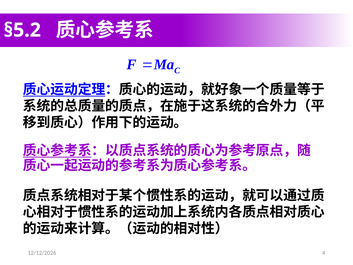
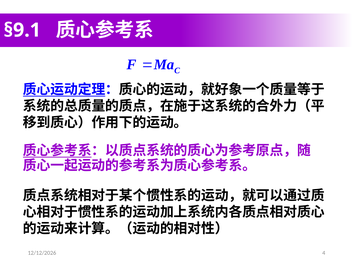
§5.2: §5.2 -> §9.1
